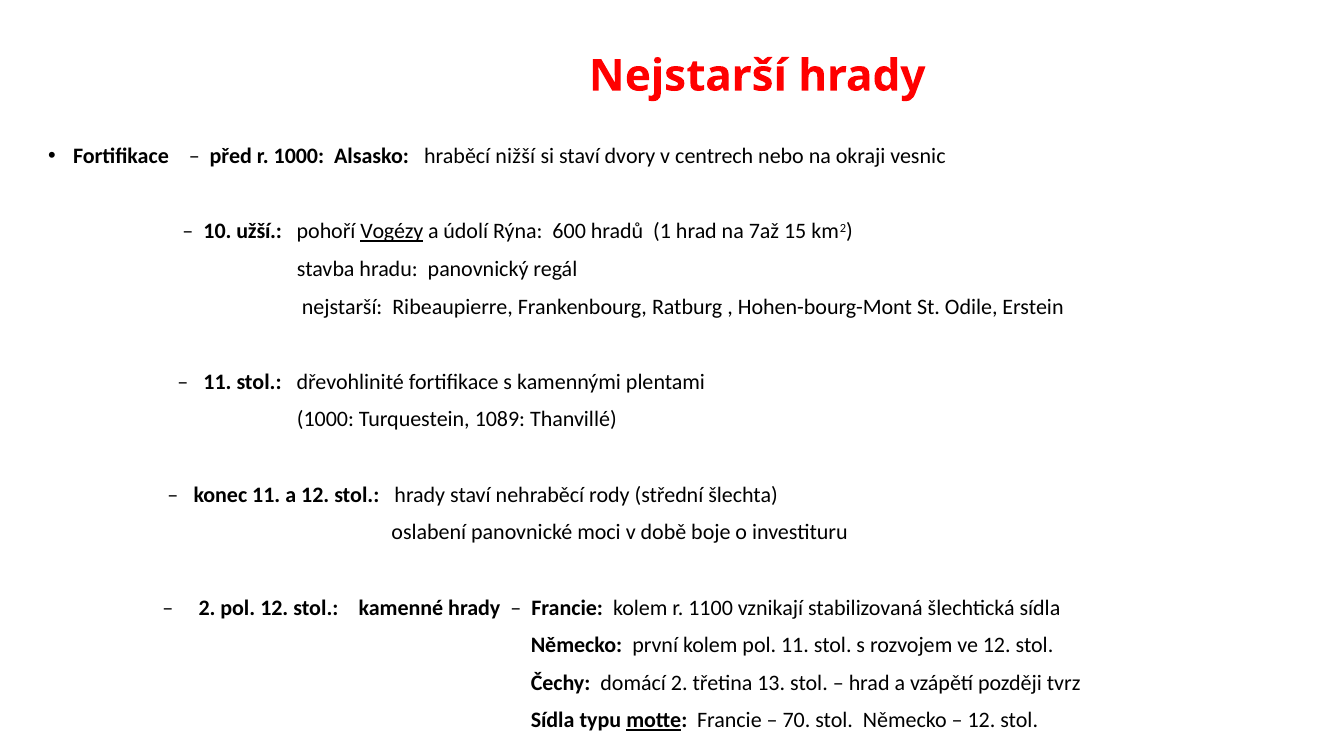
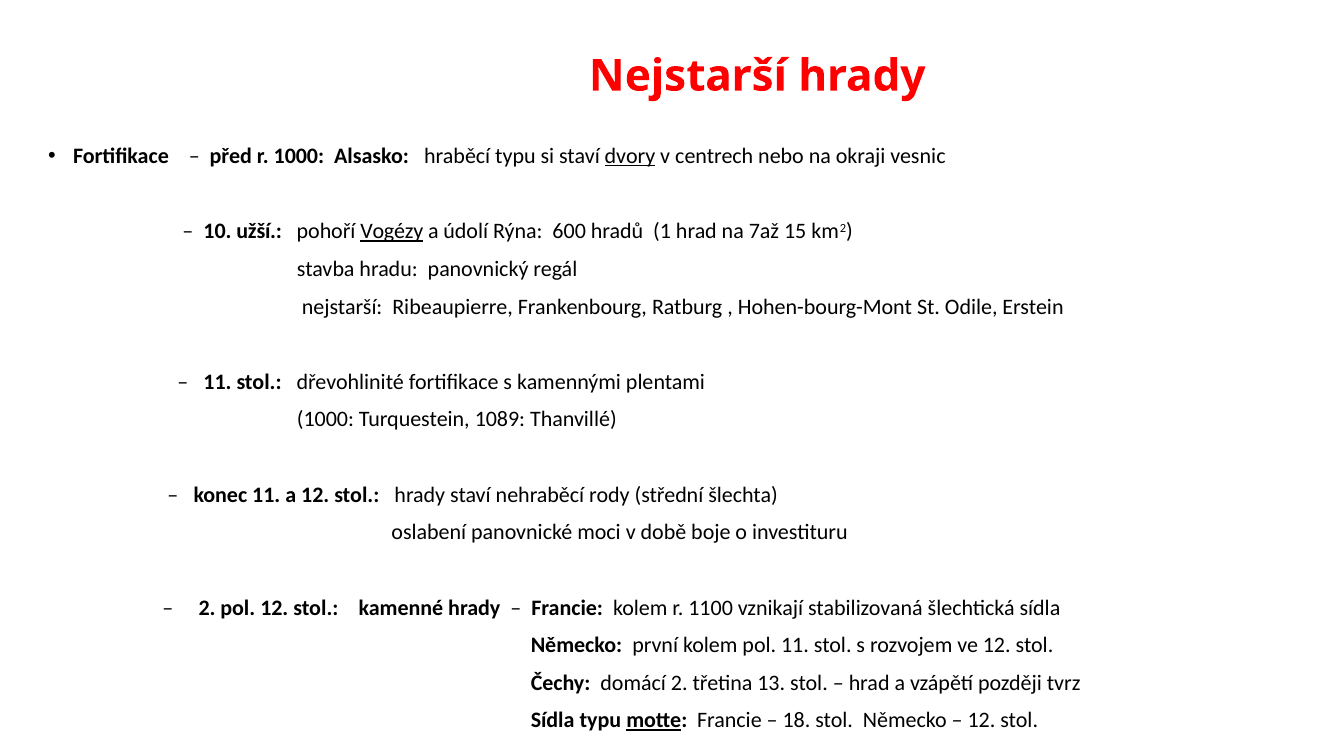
hraběcí nižší: nižší -> typu
dvory underline: none -> present
70: 70 -> 18
